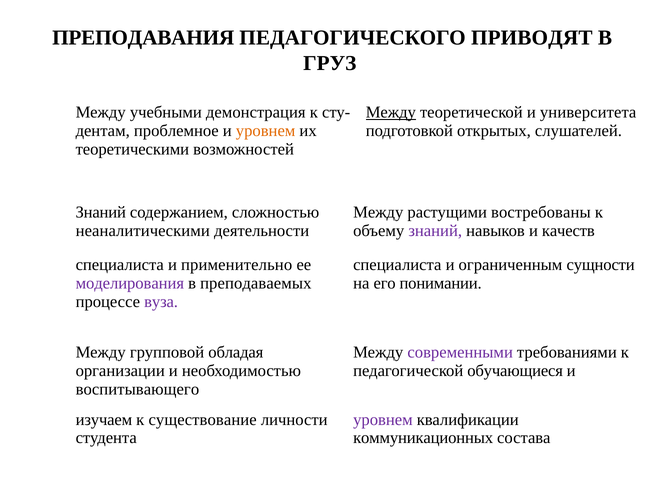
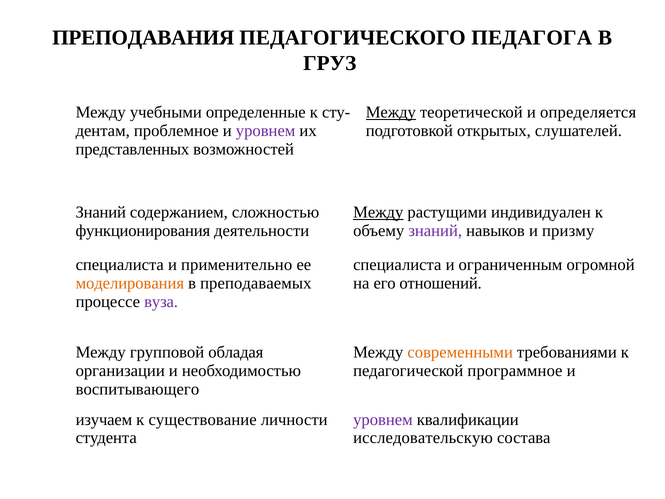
ПРИВОДЯТ: ПРИВОДЯТ -> ПЕДАГОГА
демонстрация: демонстрация -> определенные
университета: университета -> определяется
уровнем at (266, 131) colour: orange -> purple
теоретическими: теоретическими -> представленных
Между at (378, 212) underline: none -> present
востребованы: востребованы -> индивидуален
неаналитическими: неаналитическими -> функционирования
качеств: качеств -> призму
сущности: сущности -> огромной
моделирования colour: purple -> orange
понимании: понимании -> отношений
современными colour: purple -> orange
обучающиеся: обучающиеся -> программное
коммуникационных: коммуникационных -> исследовательскую
